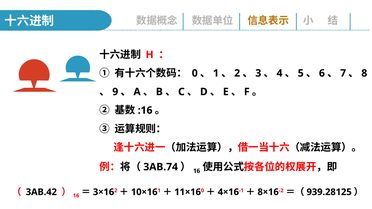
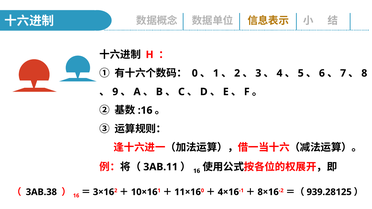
3AB.74: 3AB.74 -> 3AB.11
3AB.42: 3AB.42 -> 3AB.38
